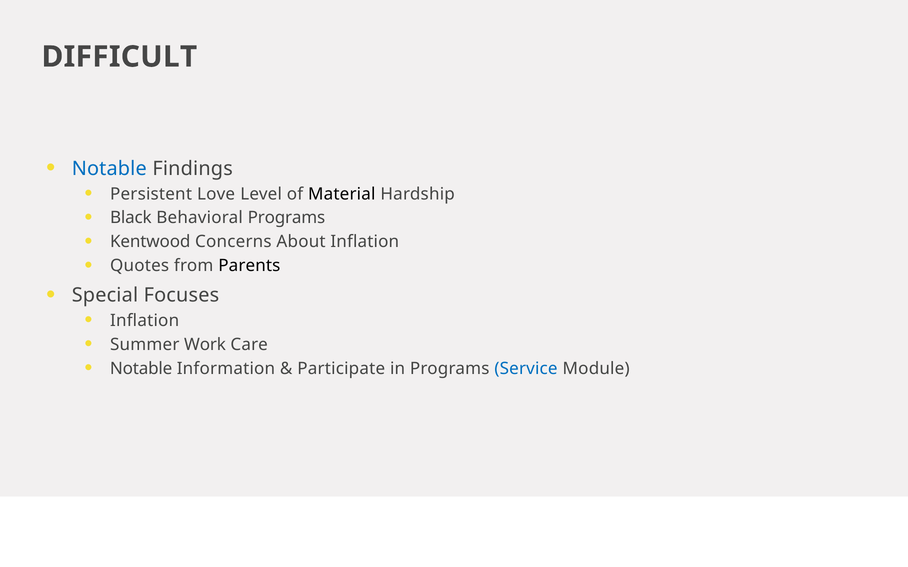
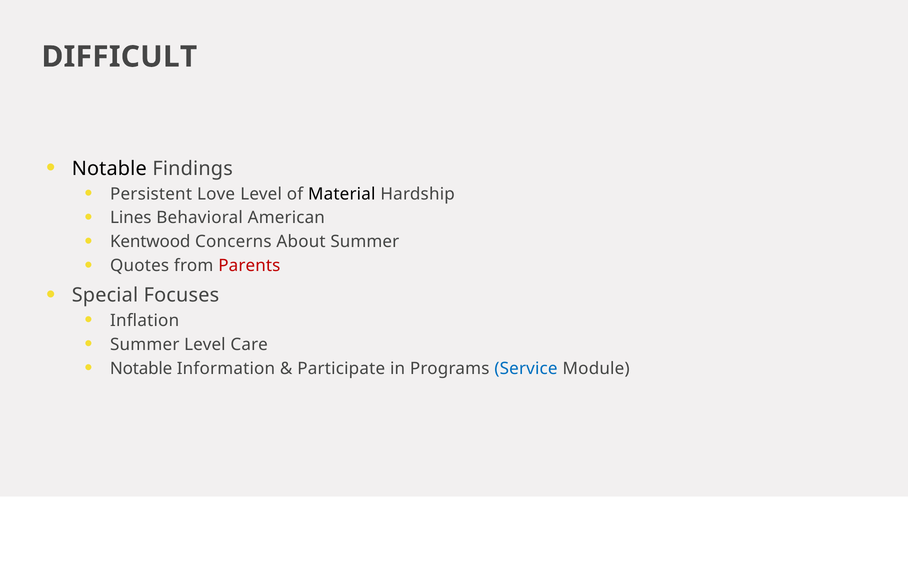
Notable at (109, 169) colour: blue -> black
Black: Black -> Lines
Behavioral Programs: Programs -> American
About Inflation: Inflation -> Summer
Parents colour: black -> red
Summer Work: Work -> Level
